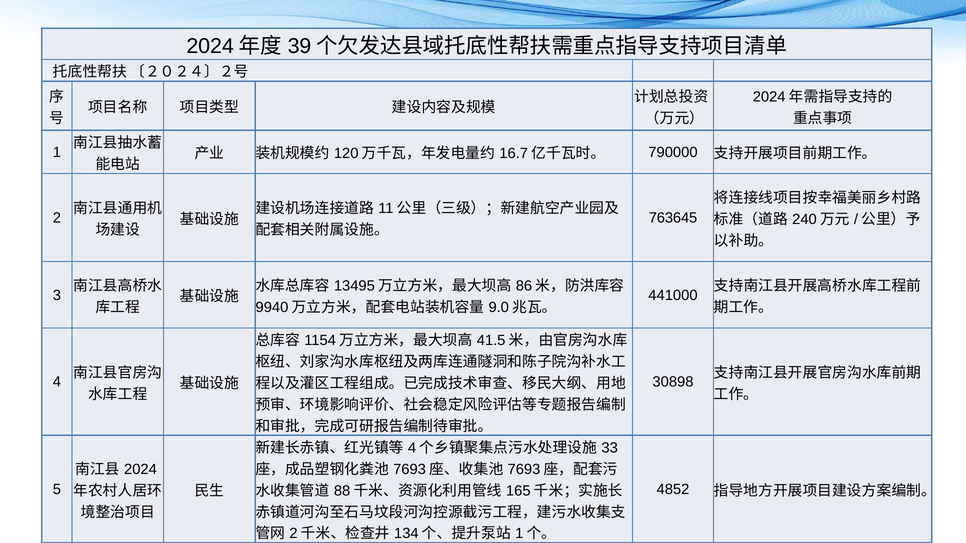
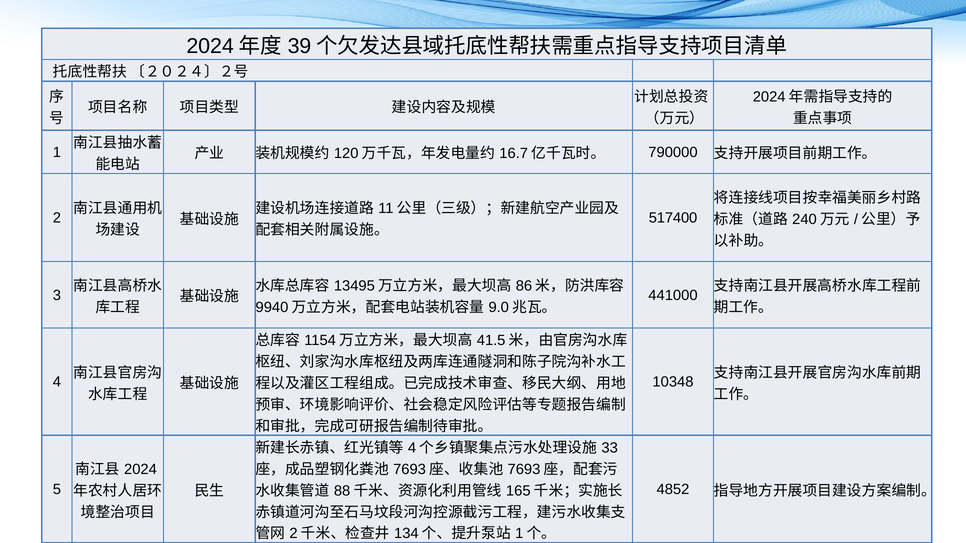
763645: 763645 -> 517400
30898: 30898 -> 10348
